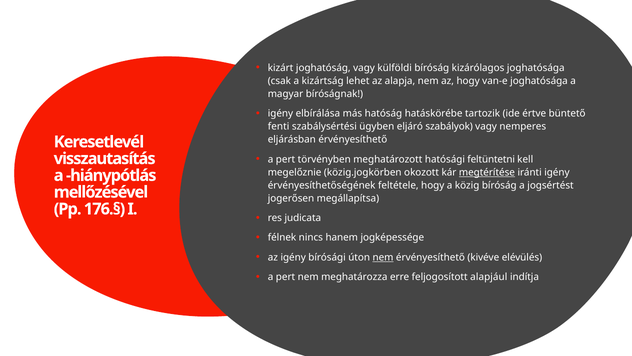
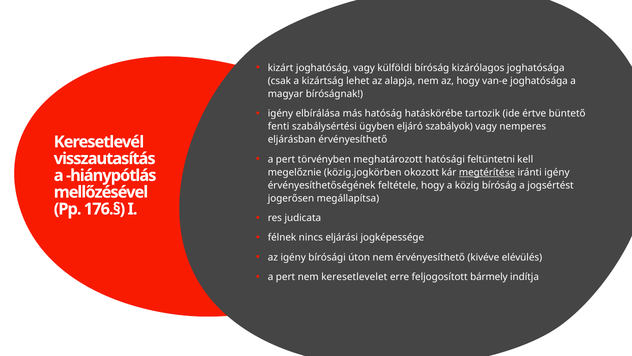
hanem: hanem -> eljárási
nem at (383, 257) underline: present -> none
meghatározza: meghatározza -> keresetlevelet
alapjául: alapjául -> bármely
